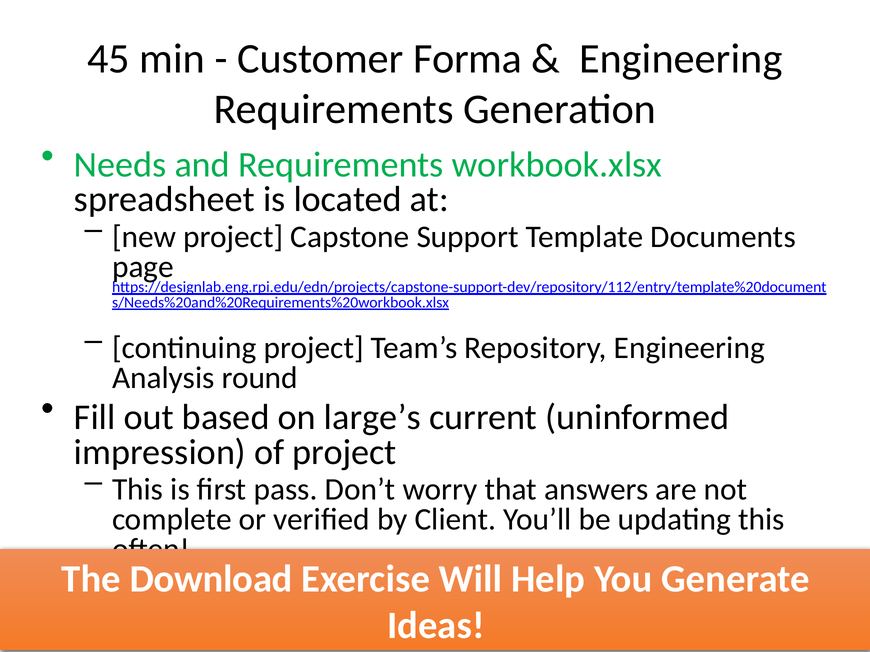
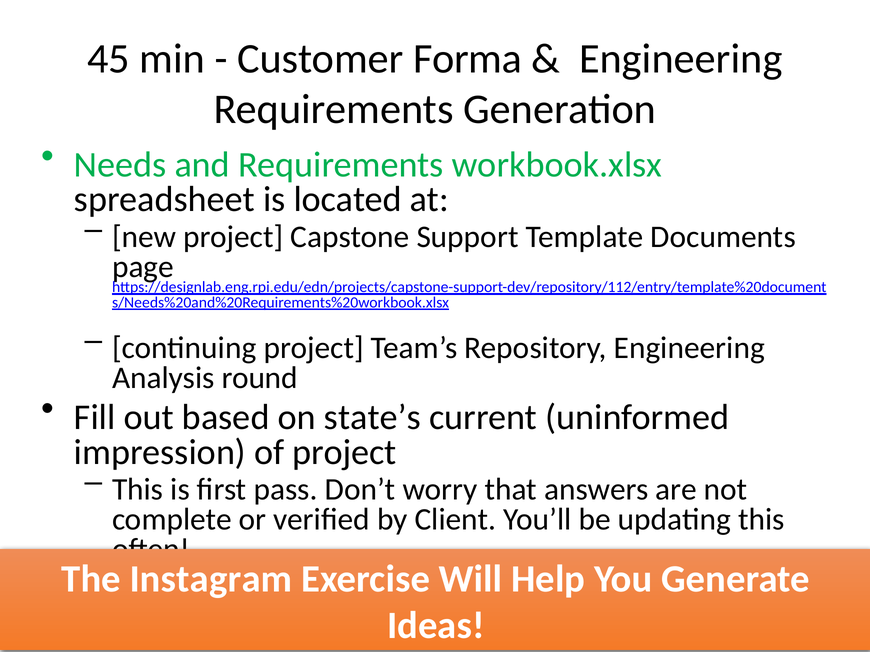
large’s: large’s -> state’s
Download: Download -> Instagram
